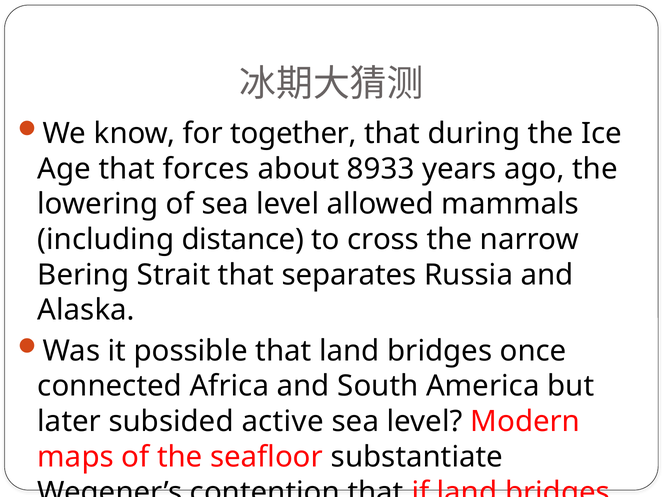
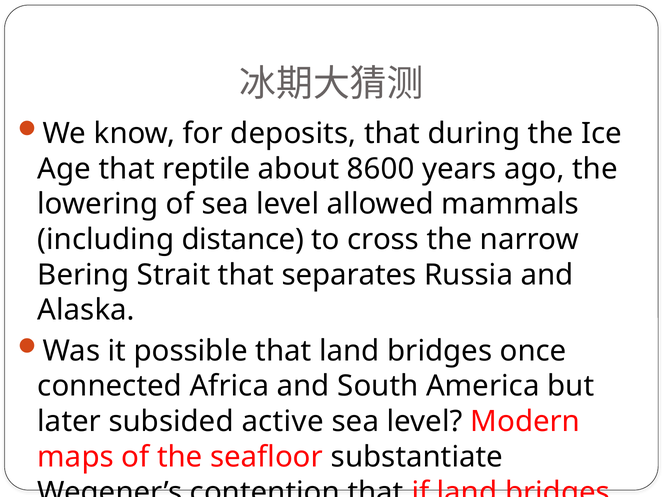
together: together -> deposits
forces: forces -> reptile
8933: 8933 -> 8600
